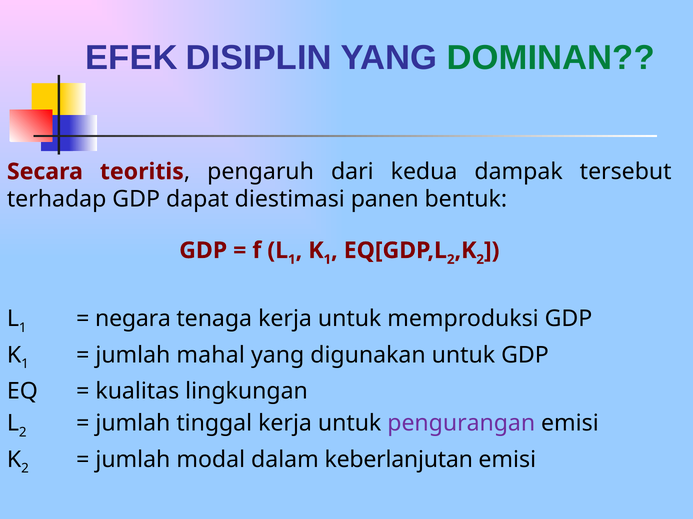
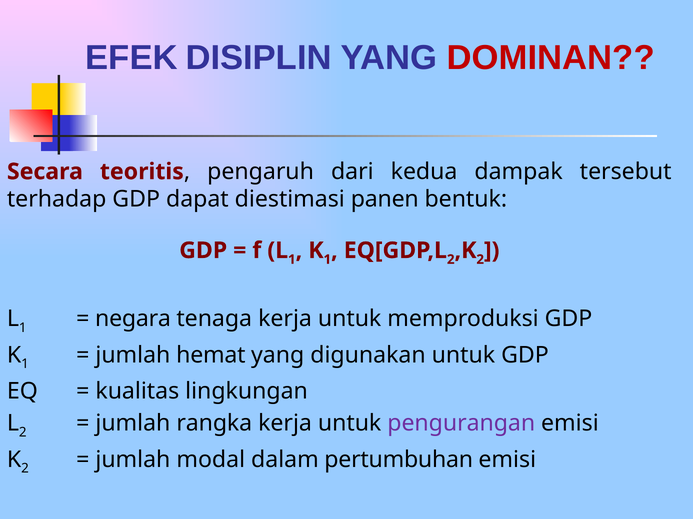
DOMINAN colour: green -> red
mahal: mahal -> hemat
tinggal: tinggal -> rangka
keberlanjutan: keberlanjutan -> pertumbuhan
